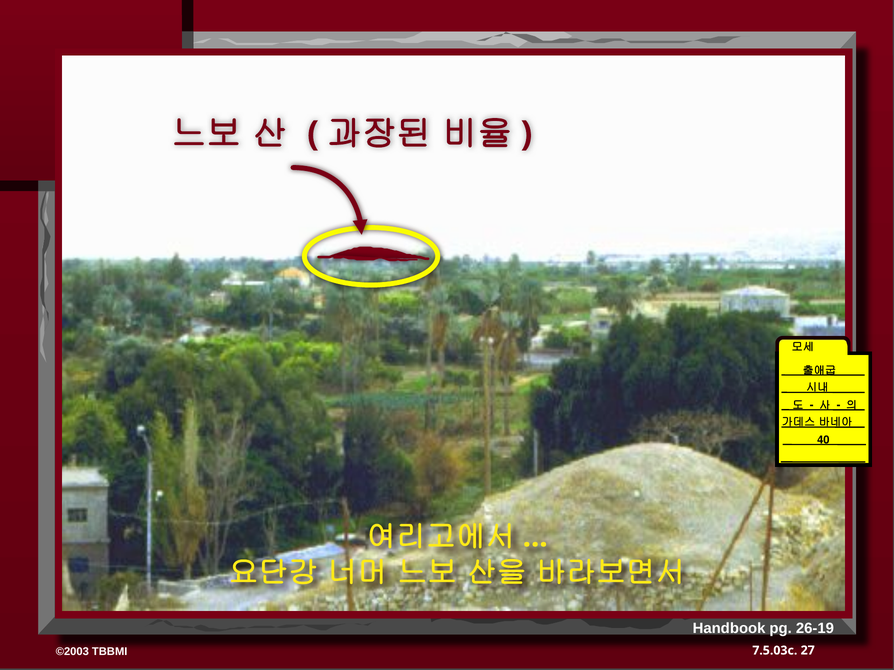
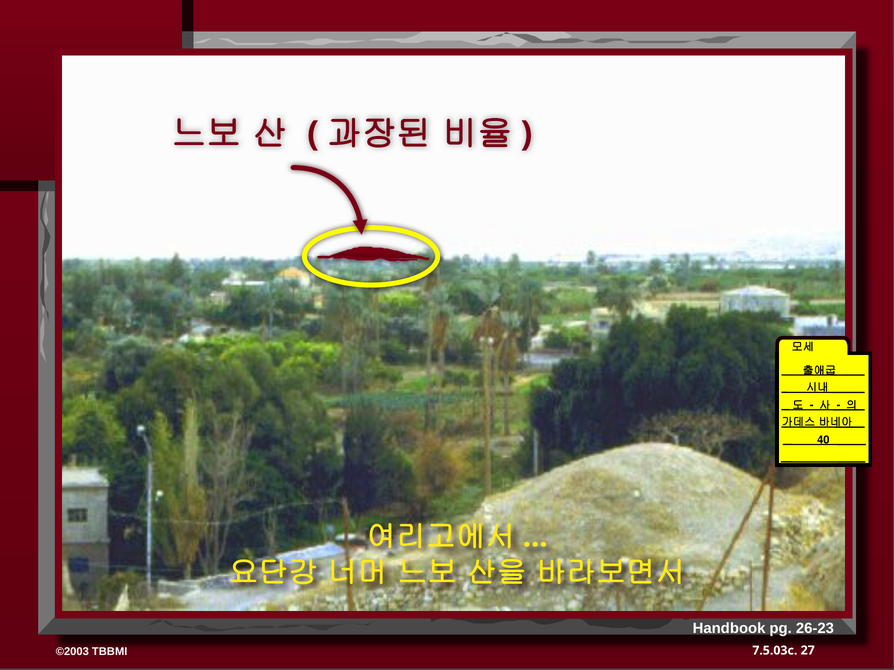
26-19: 26-19 -> 26-23
